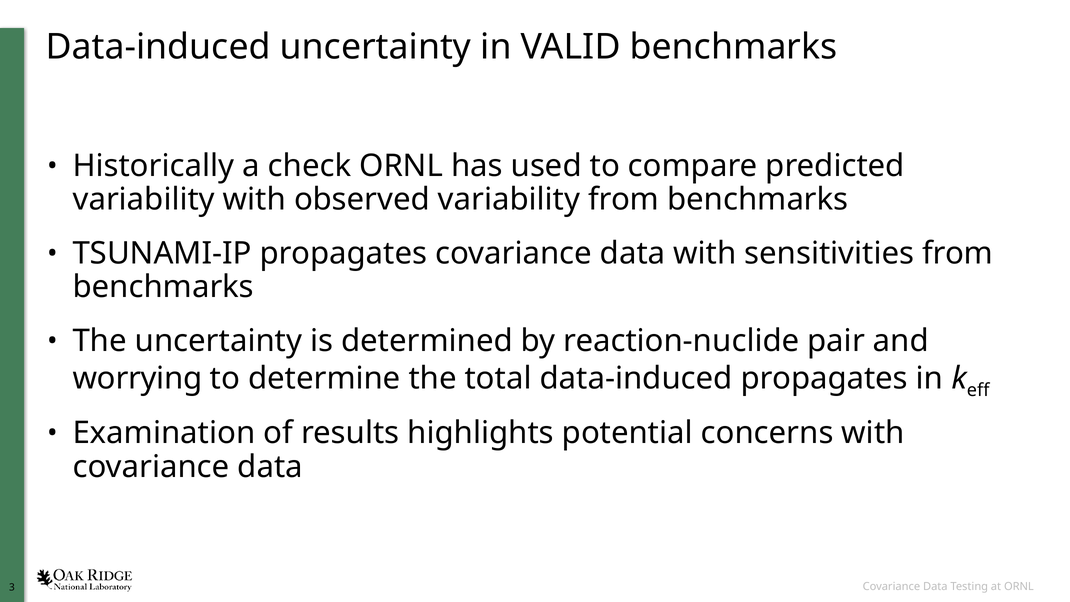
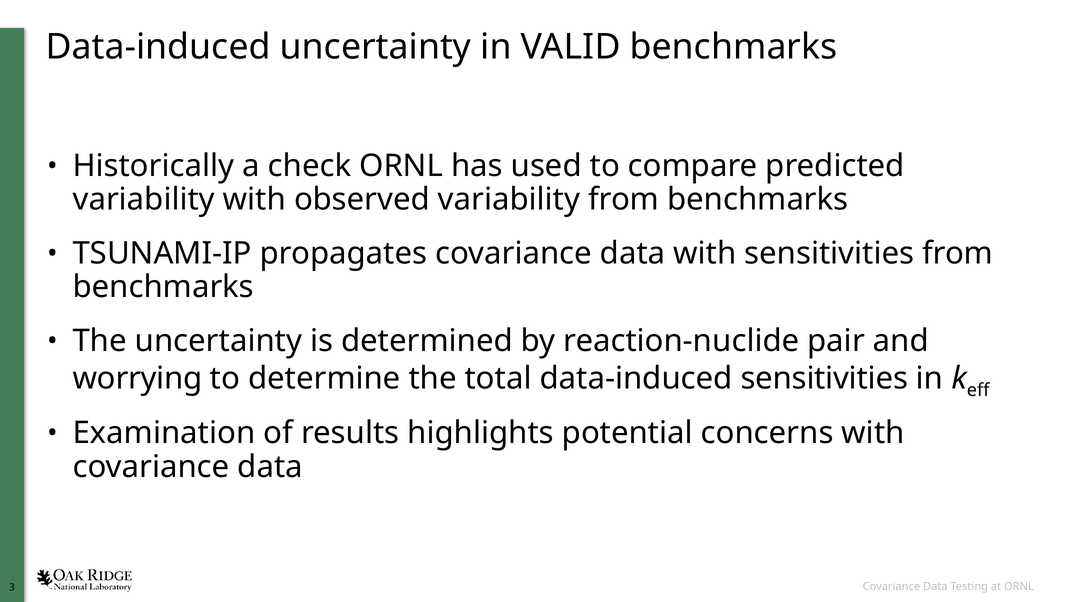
data-induced propagates: propagates -> sensitivities
